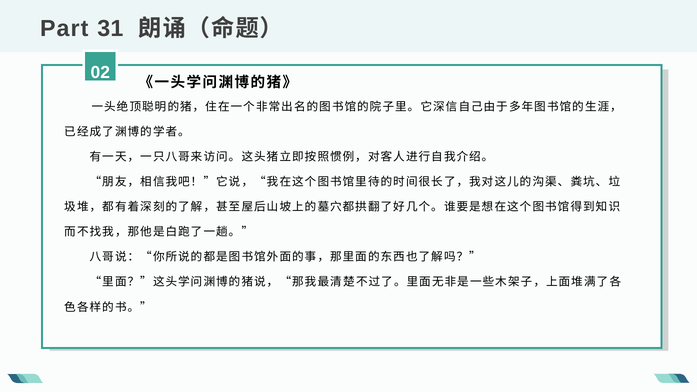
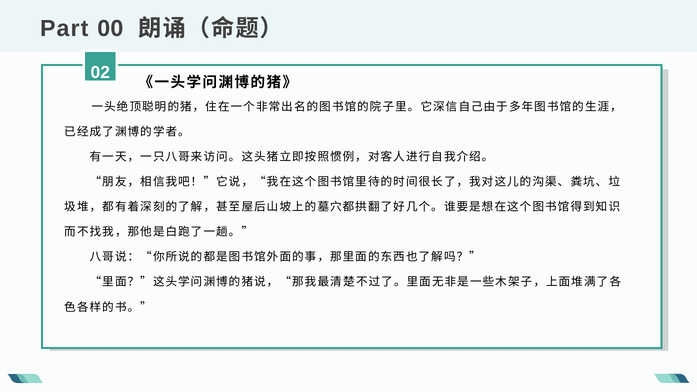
31: 31 -> 00
